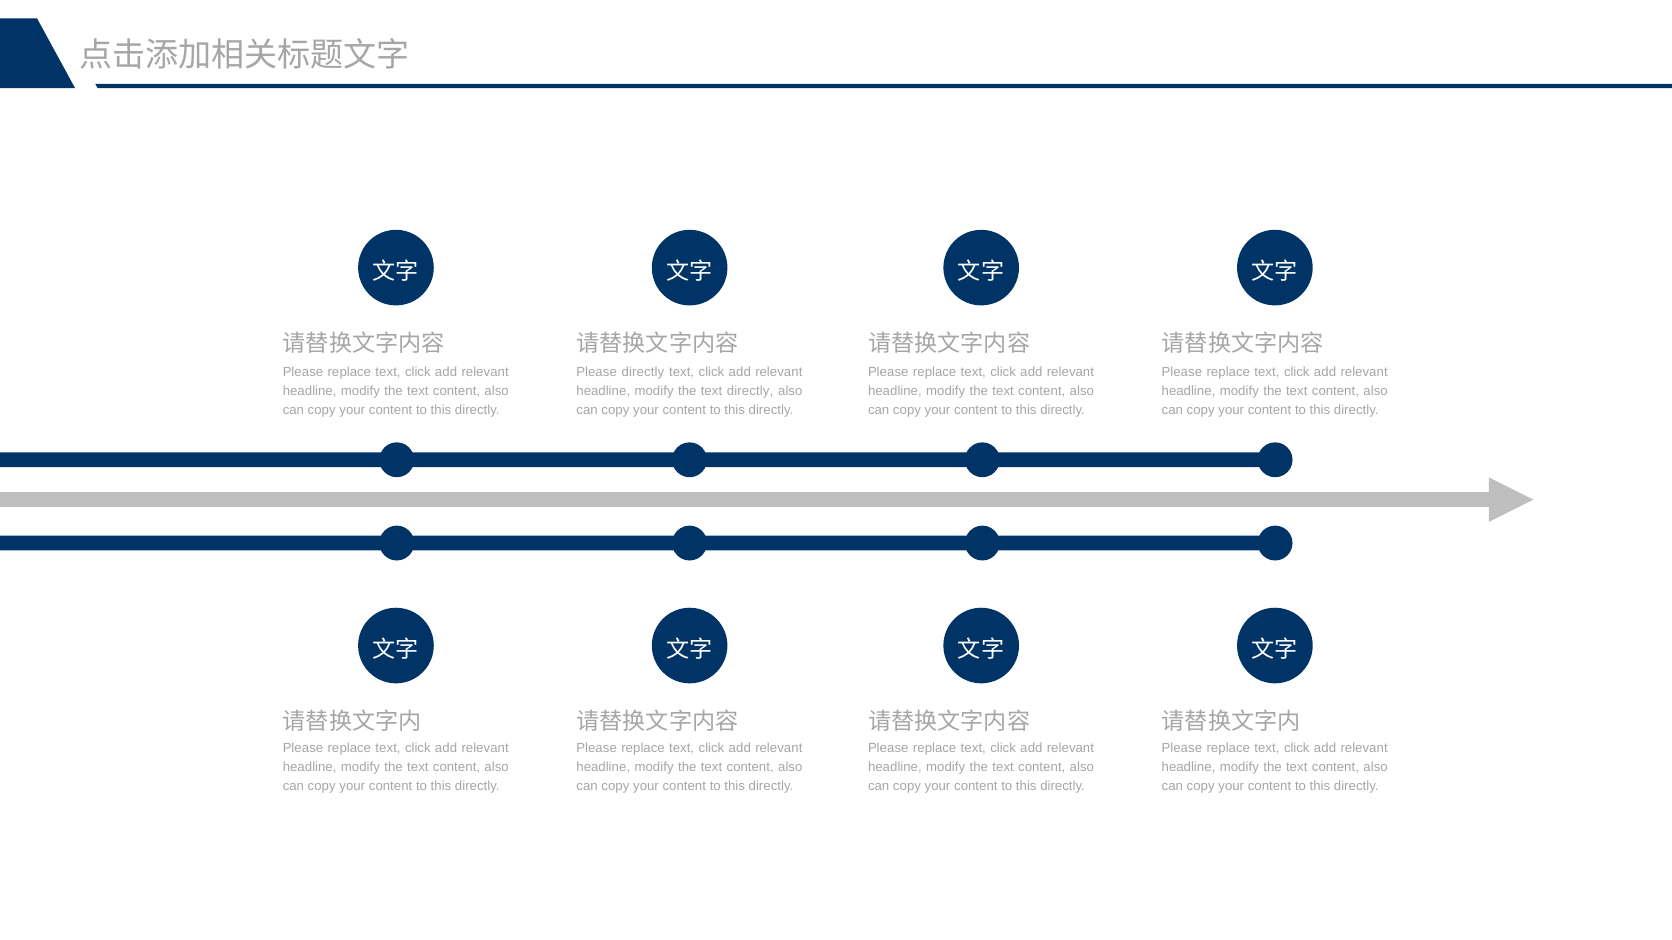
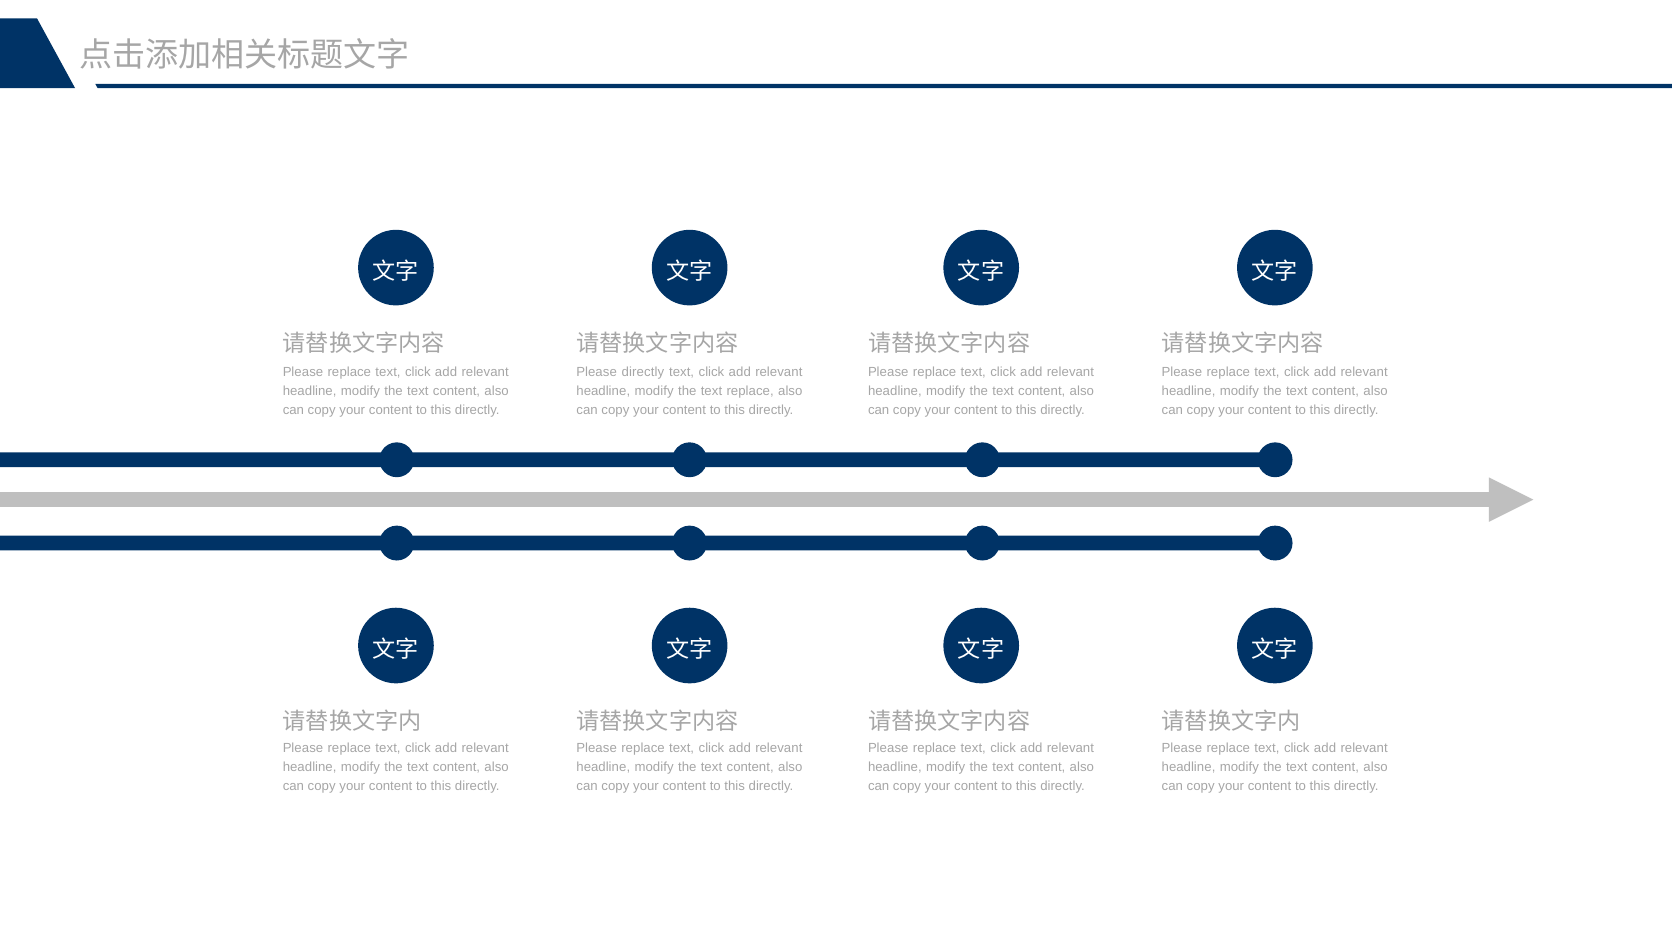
text directly: directly -> replace
